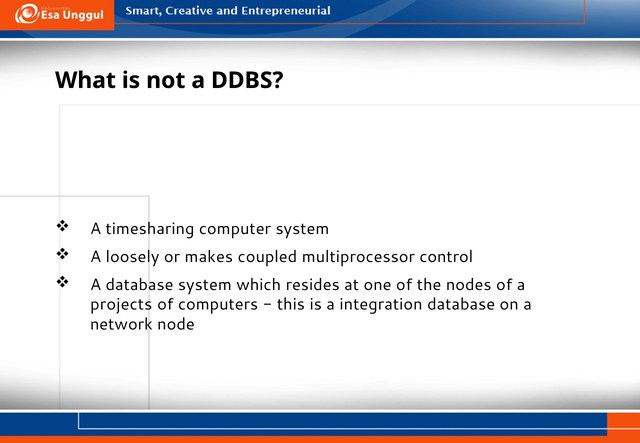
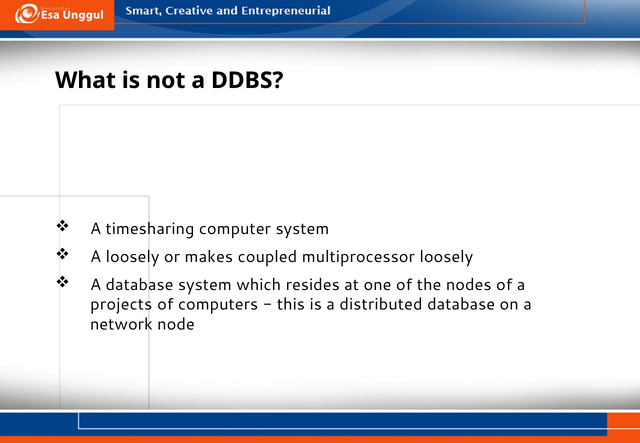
multiprocessor control: control -> loosely
integration: integration -> distributed
